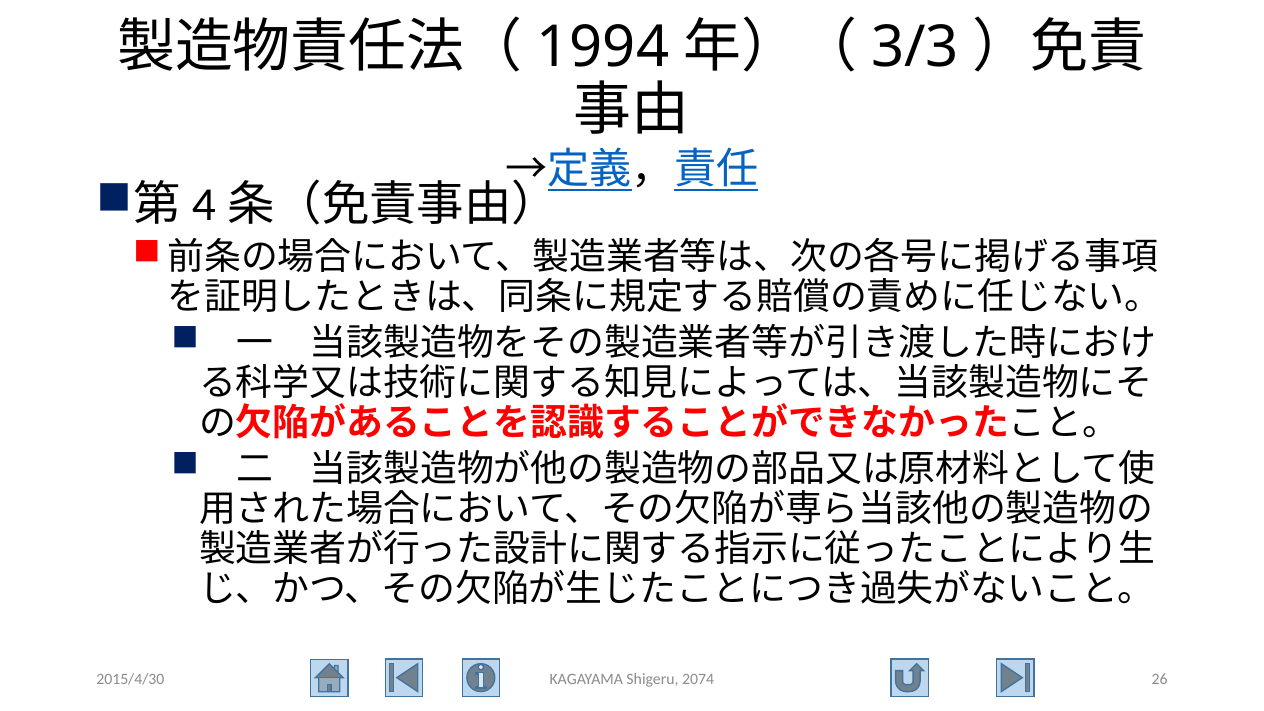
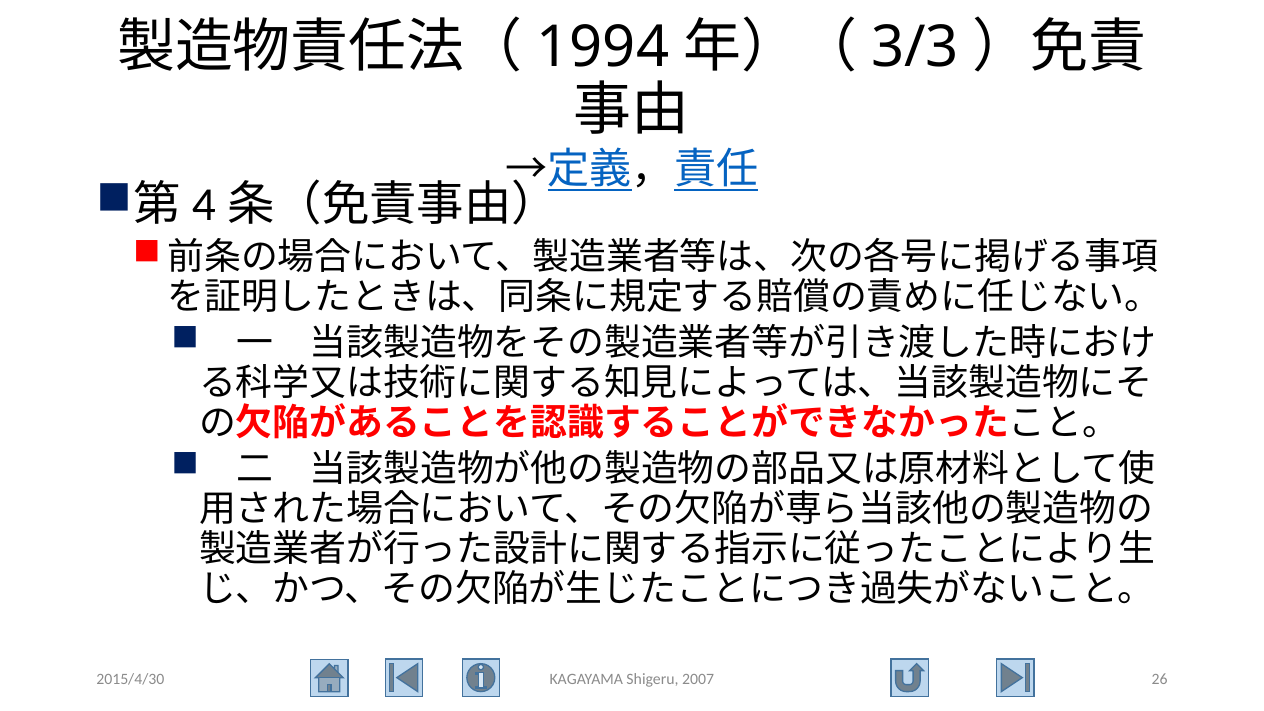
2074: 2074 -> 2007
